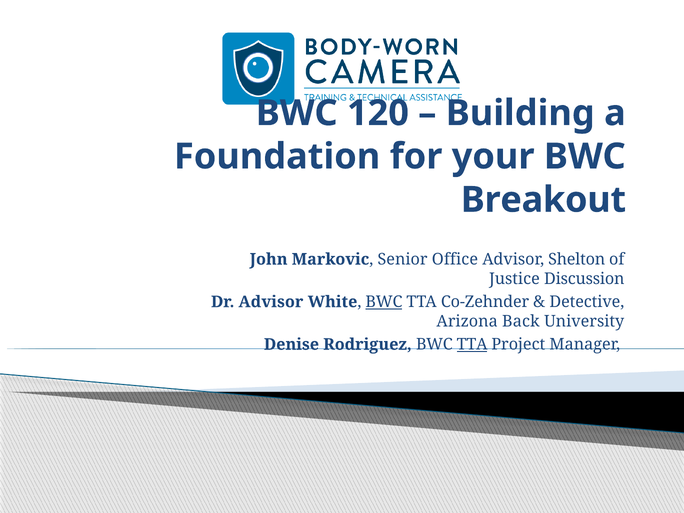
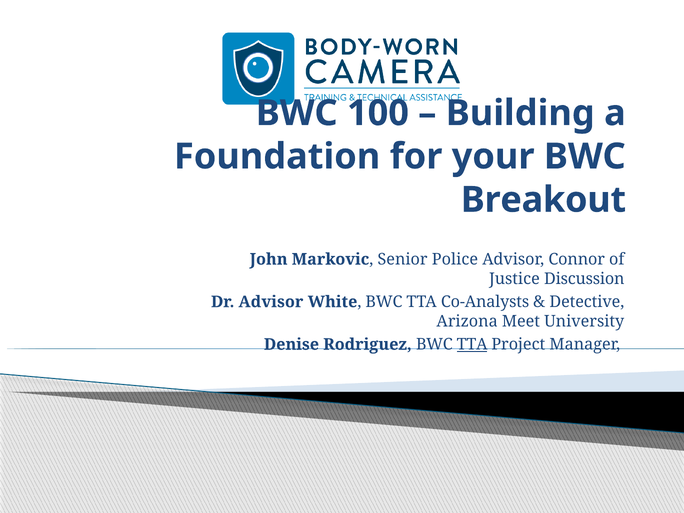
120: 120 -> 100
Office: Office -> Police
Shelton: Shelton -> Connor
BWC at (384, 302) underline: present -> none
Co-Zehnder: Co-Zehnder -> Co-Analysts
Back: Back -> Meet
